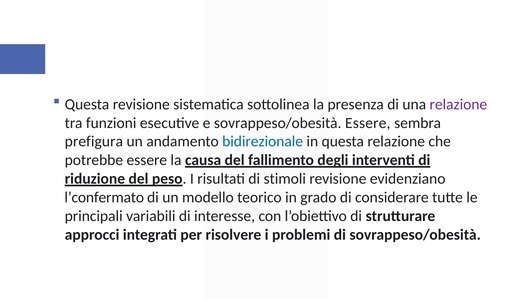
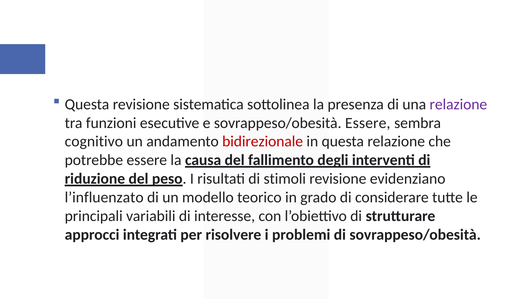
prefigura: prefigura -> cognitivo
bidirezionale colour: blue -> red
l’confermato: l’confermato -> l’influenzato
